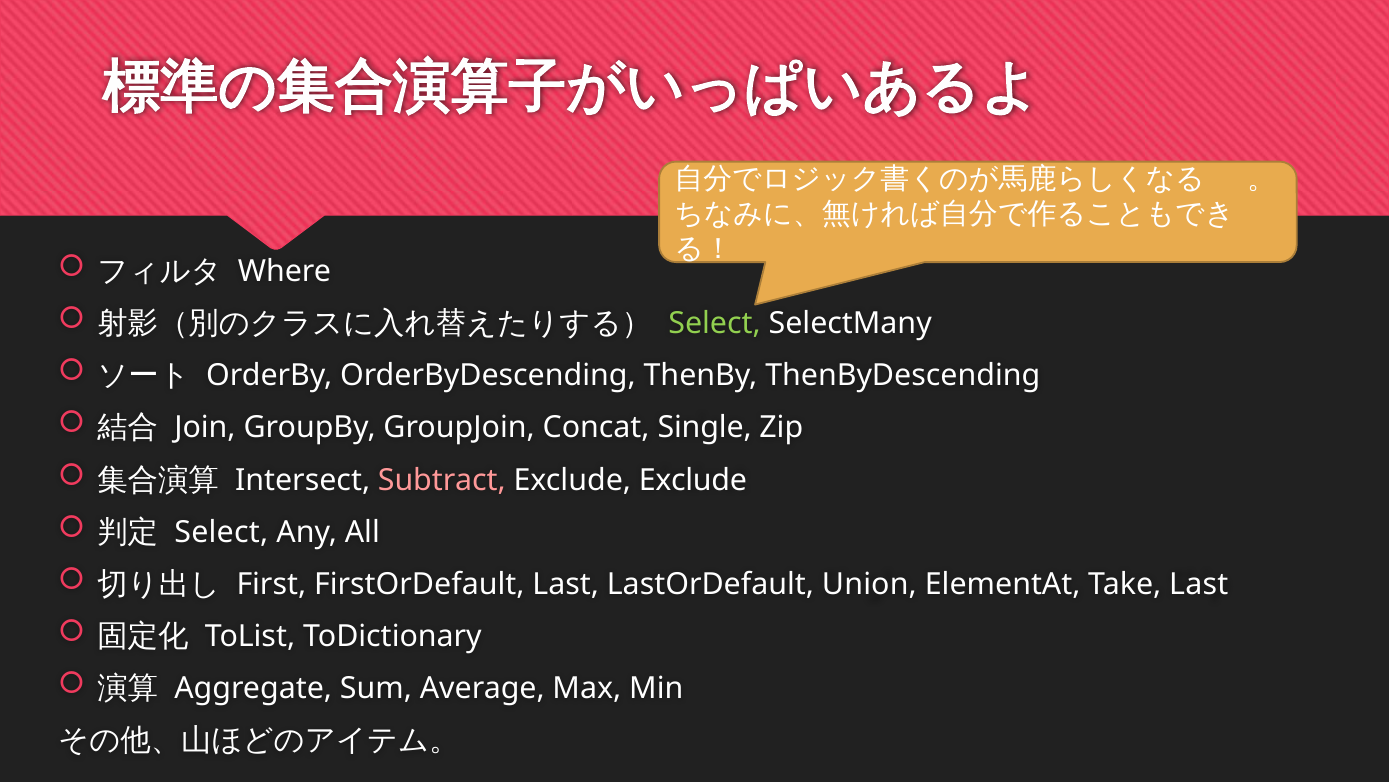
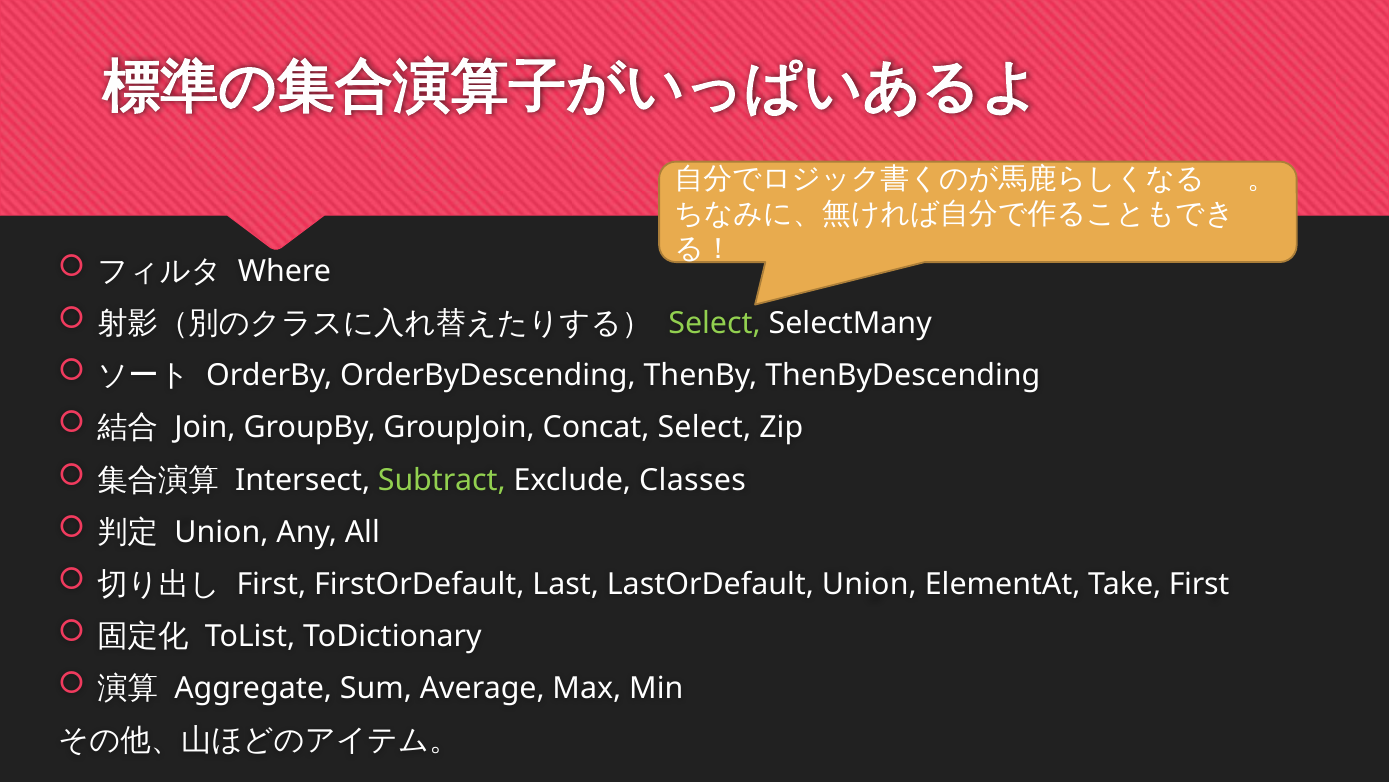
Concat Single: Single -> Select
Subtract colour: pink -> light green
Exclude Exclude: Exclude -> Classes
Select at (221, 532): Select -> Union
Take Last: Last -> First
